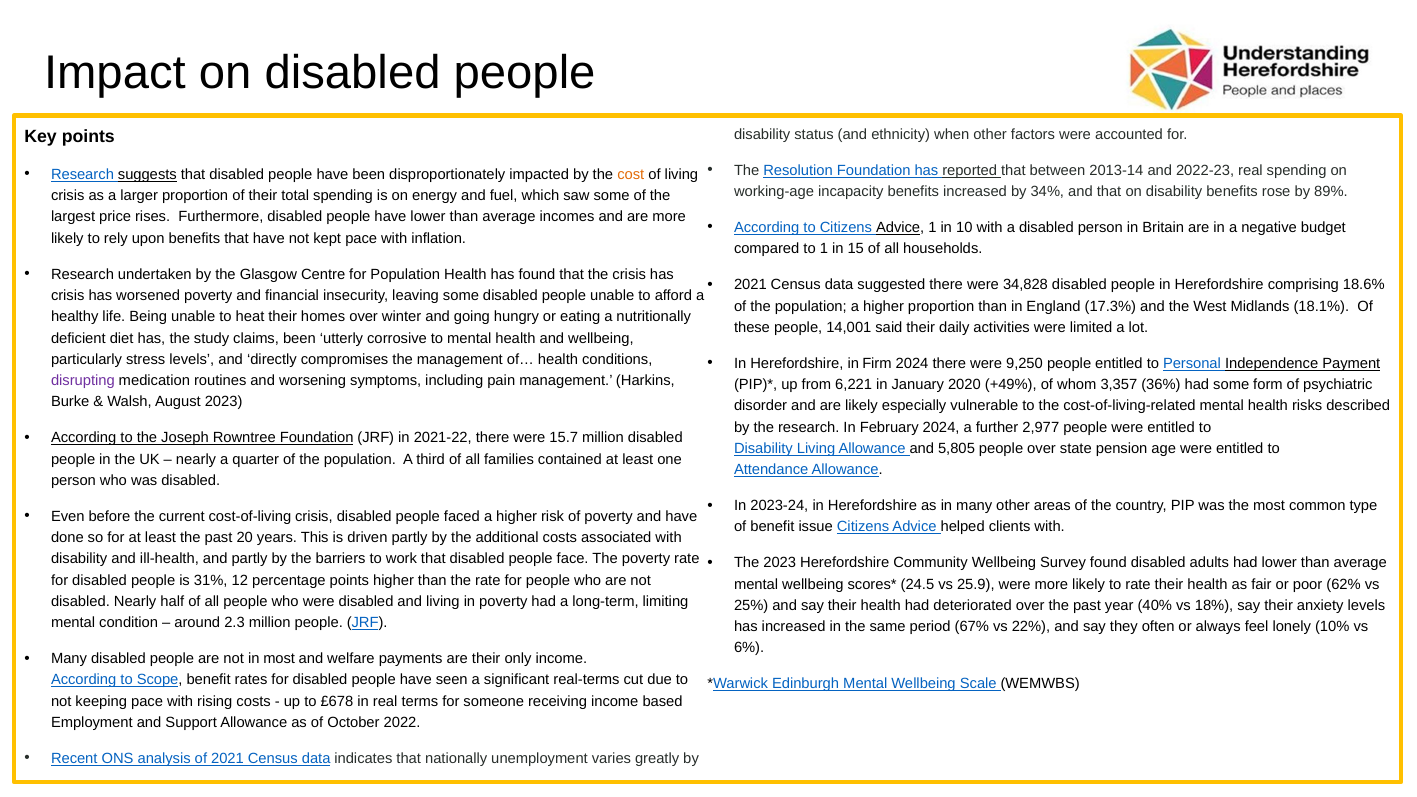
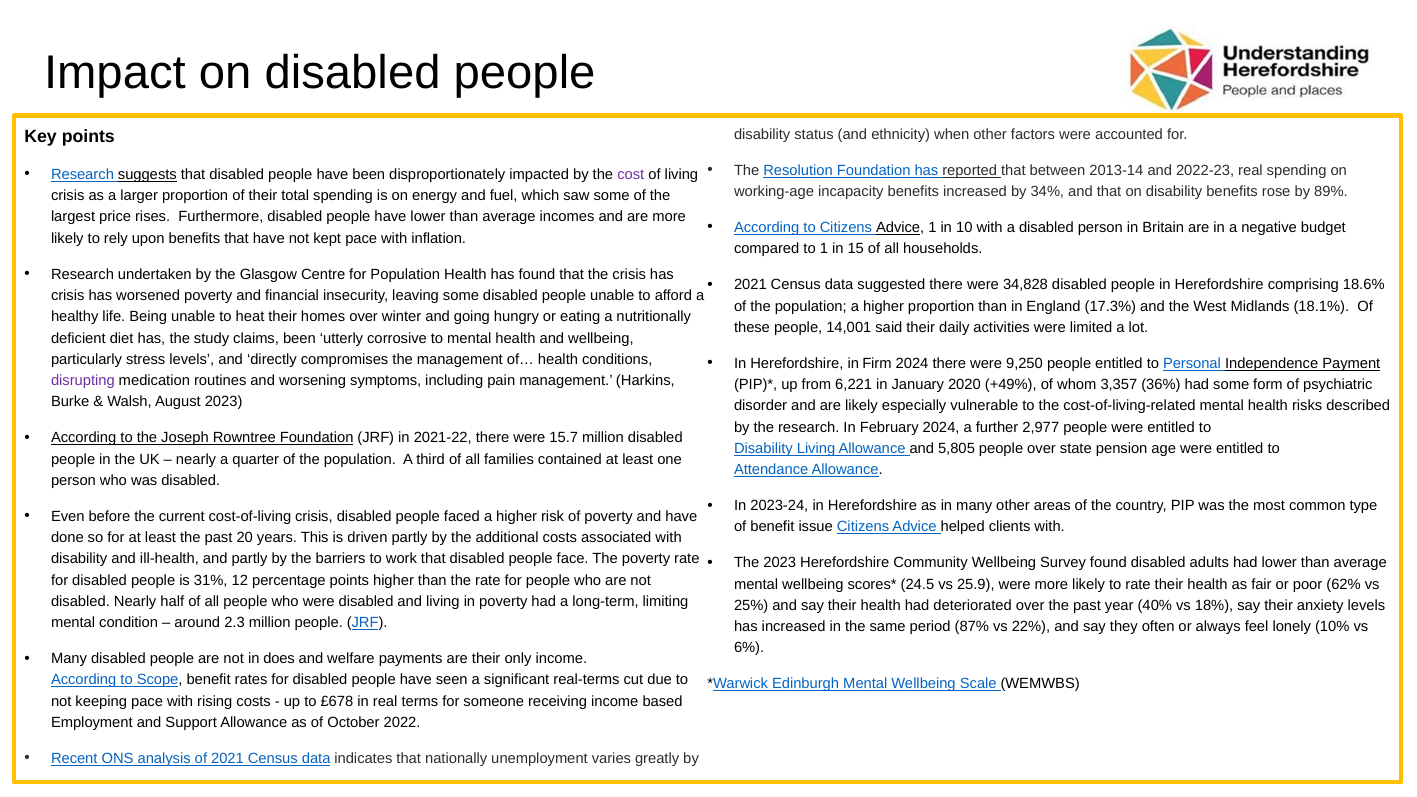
cost colour: orange -> purple
67%: 67% -> 87%
in most: most -> does
